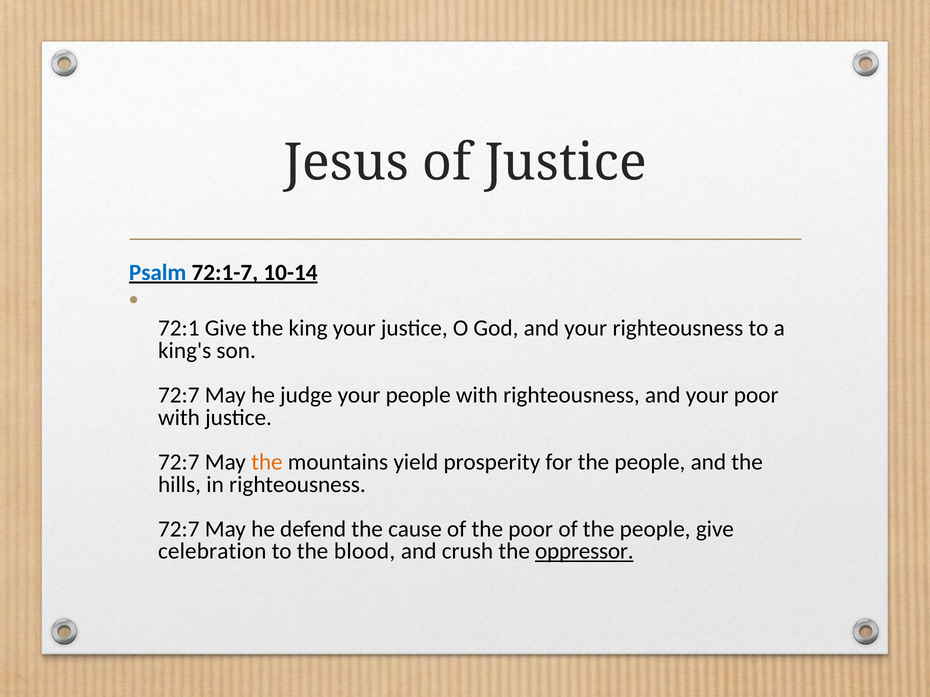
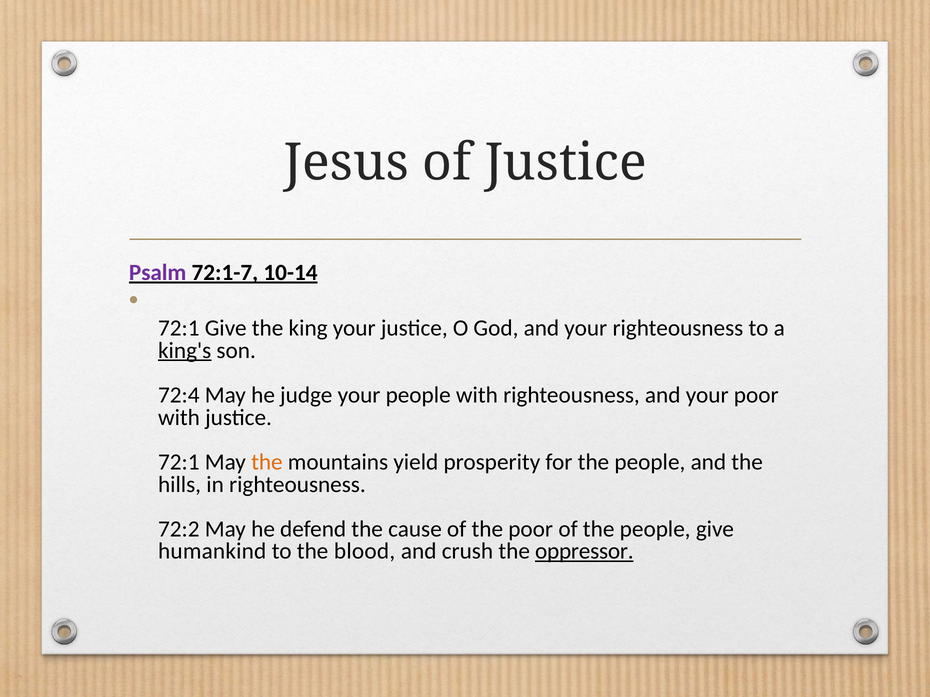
Psalm colour: blue -> purple
king's underline: none -> present
72:7 at (179, 395): 72:7 -> 72:4
72:7 at (179, 462): 72:7 -> 72:1
72:7 at (179, 529): 72:7 -> 72:2
celebration: celebration -> humankind
